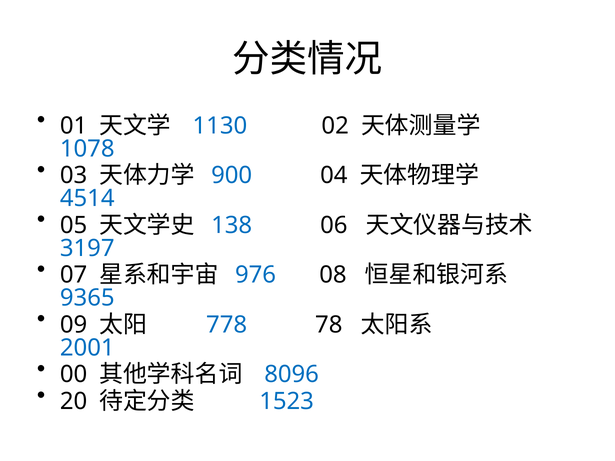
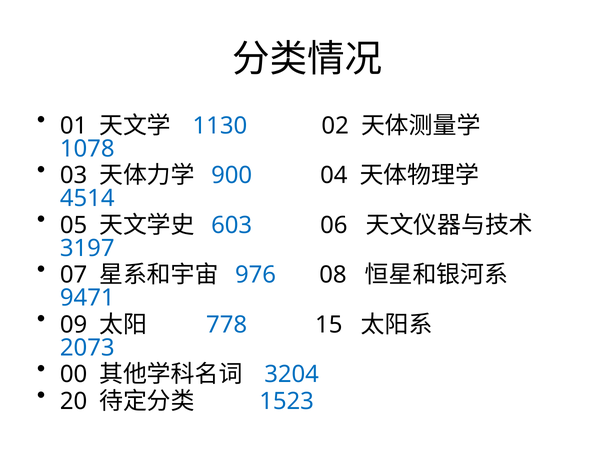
138: 138 -> 603
9365: 9365 -> 9471
78: 78 -> 15
2001: 2001 -> 2073
8096: 8096 -> 3204
